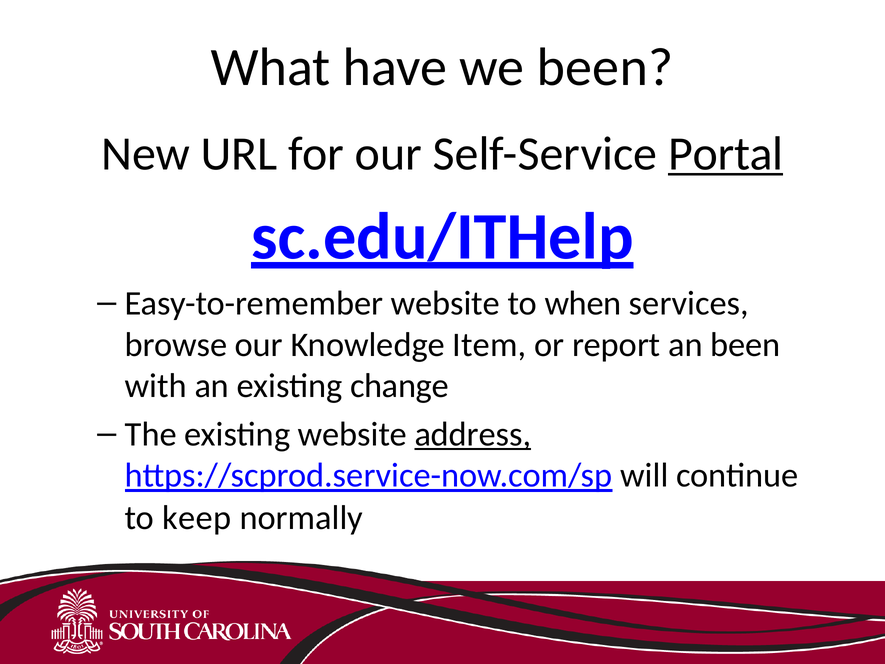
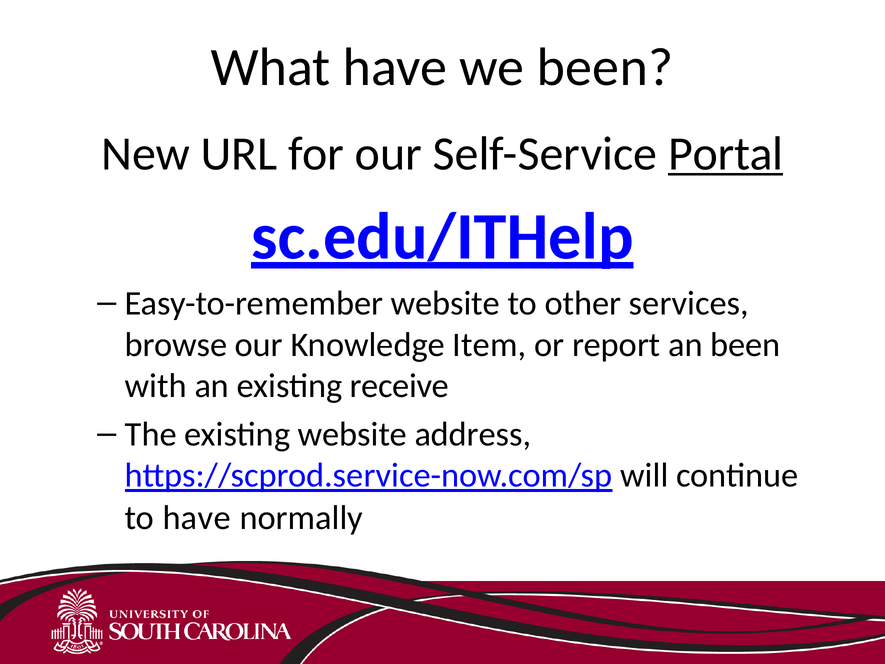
when: when -> other
change: change -> receive
address underline: present -> none
to keep: keep -> have
